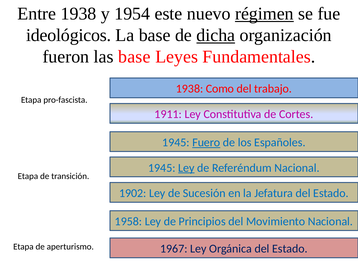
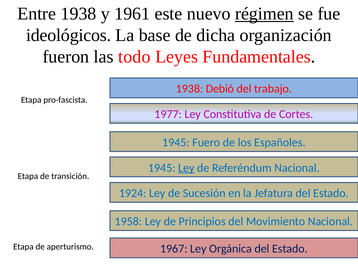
1954: 1954 -> 1961
dicha underline: present -> none
las base: base -> todo
Como: Como -> Debió
1911: 1911 -> 1977
Fuero underline: present -> none
1902: 1902 -> 1924
